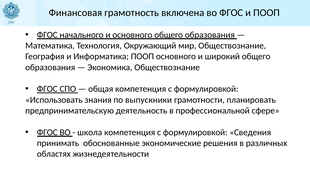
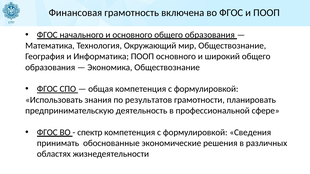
выпускники: выпускники -> результатов
школа: школа -> спектр
